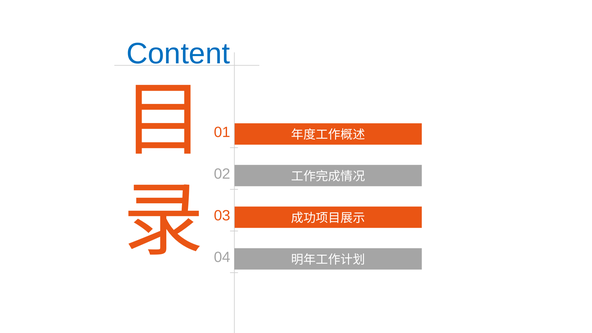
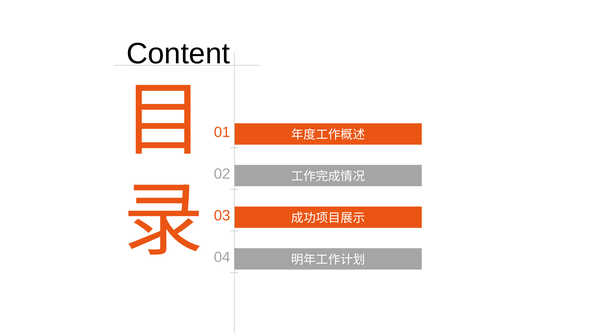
Content colour: blue -> black
